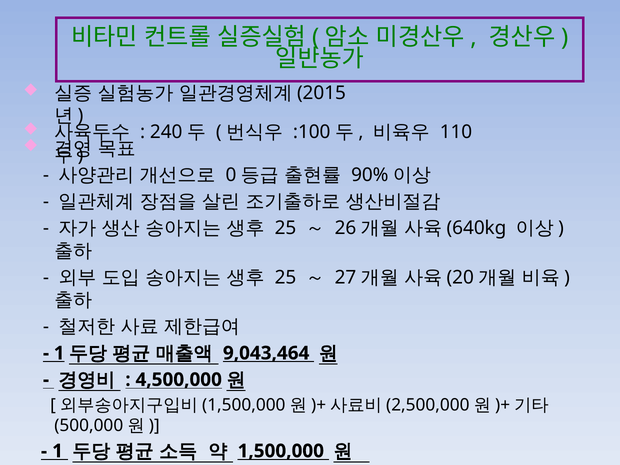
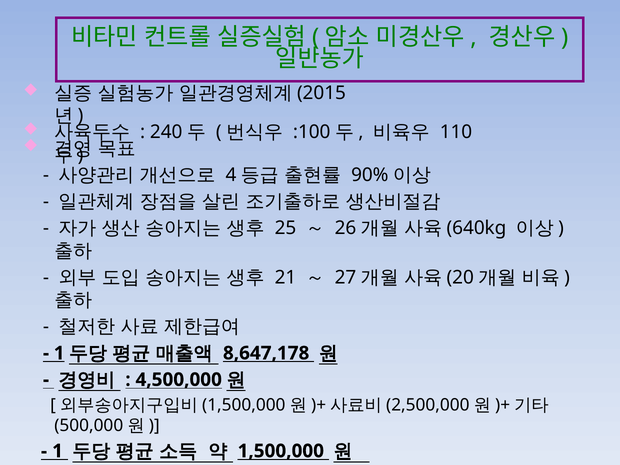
0: 0 -> 4
25 at (286, 277): 25 -> 21
9,043,464: 9,043,464 -> 8,647,178
